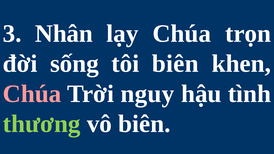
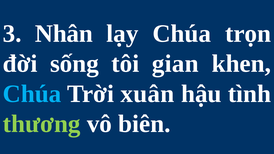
tôi biên: biên -> gian
Chúa at (32, 94) colour: pink -> light blue
nguy: nguy -> xuân
